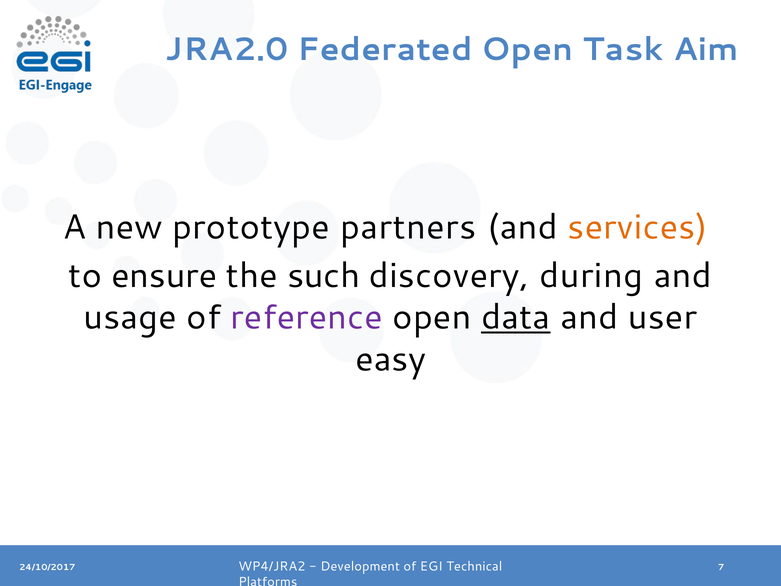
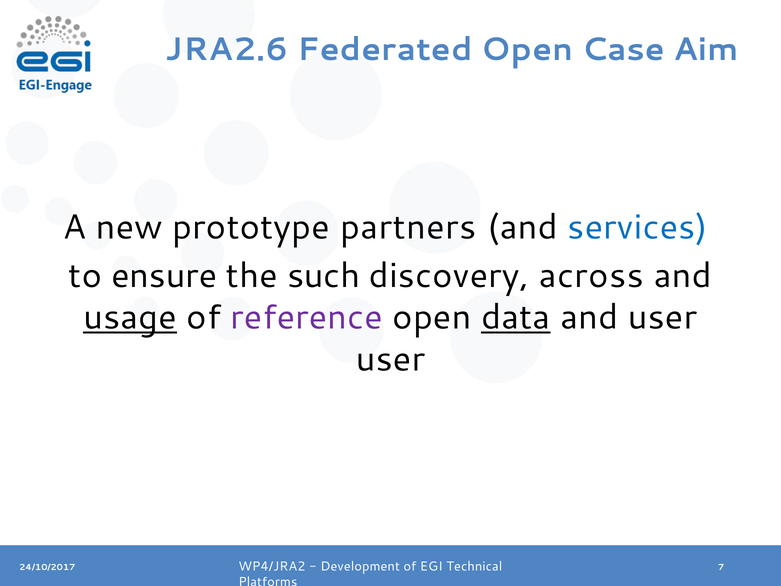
JRA2.0: JRA2.0 -> JRA2.6
Task: Task -> Case
services colour: orange -> blue
during: during -> across
usage underline: none -> present
easy at (391, 359): easy -> user
